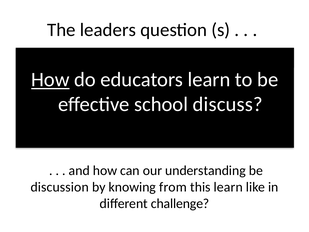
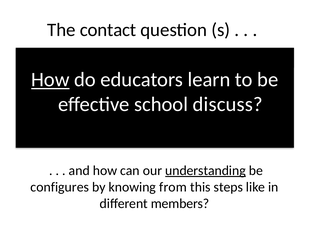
leaders: leaders -> contact
understanding underline: none -> present
discussion: discussion -> configures
this learn: learn -> steps
challenge: challenge -> members
